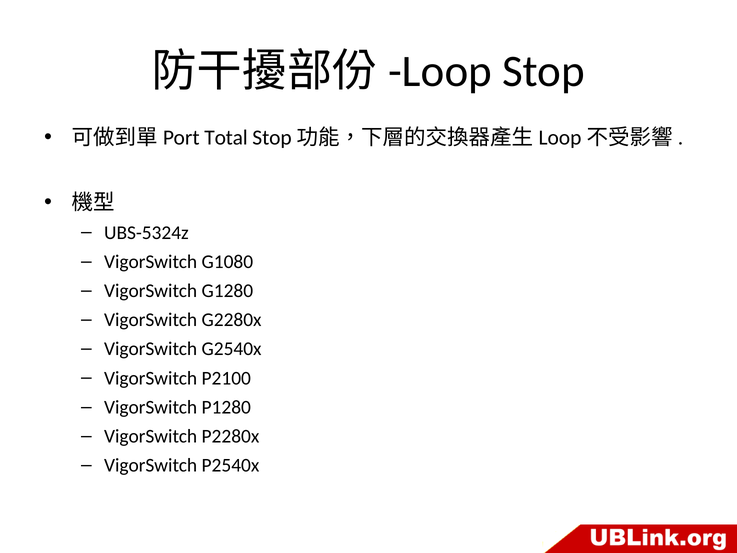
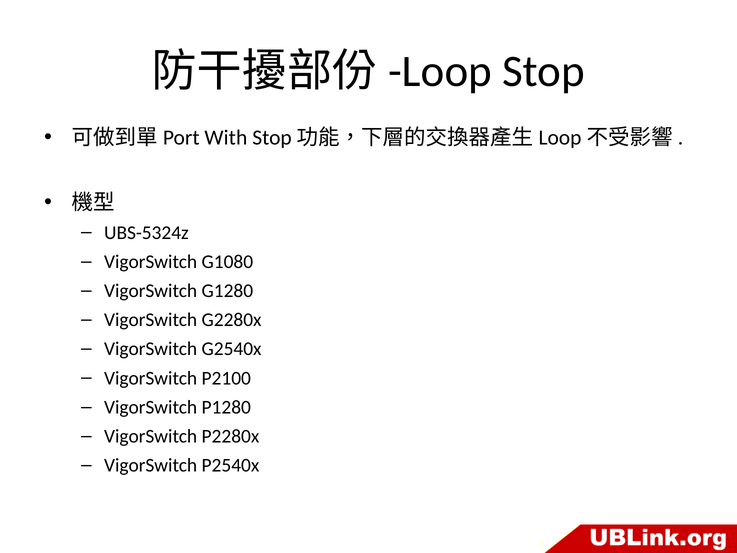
Total: Total -> With
